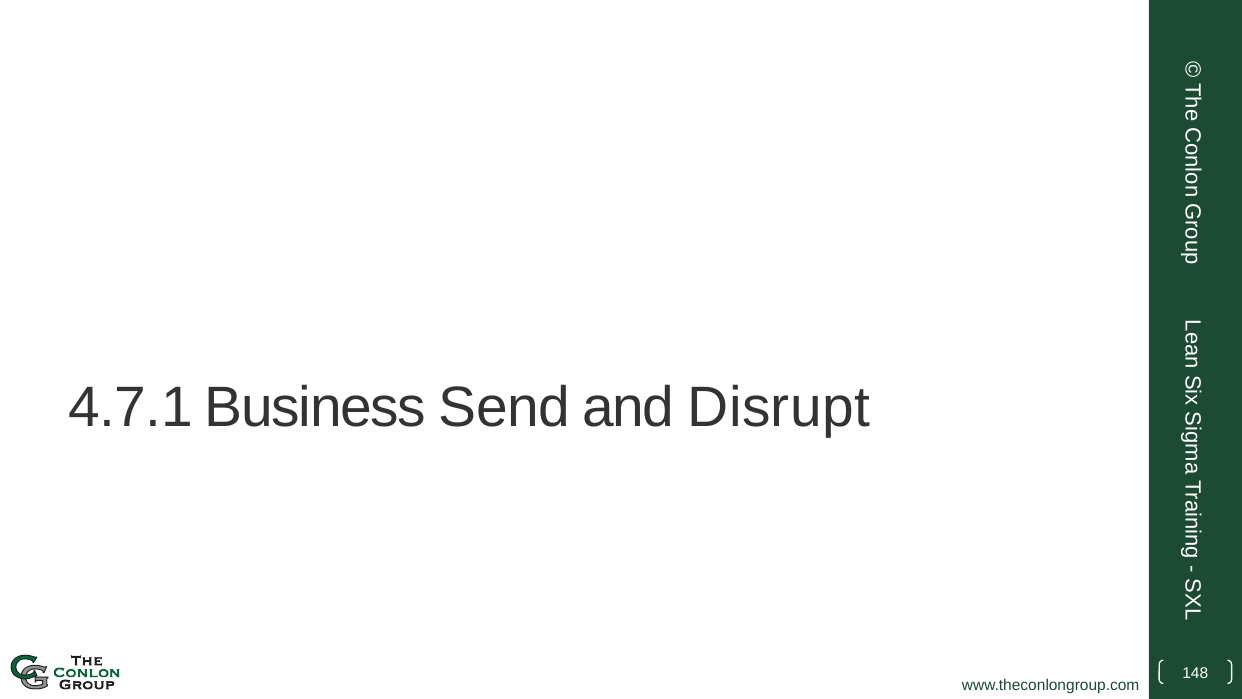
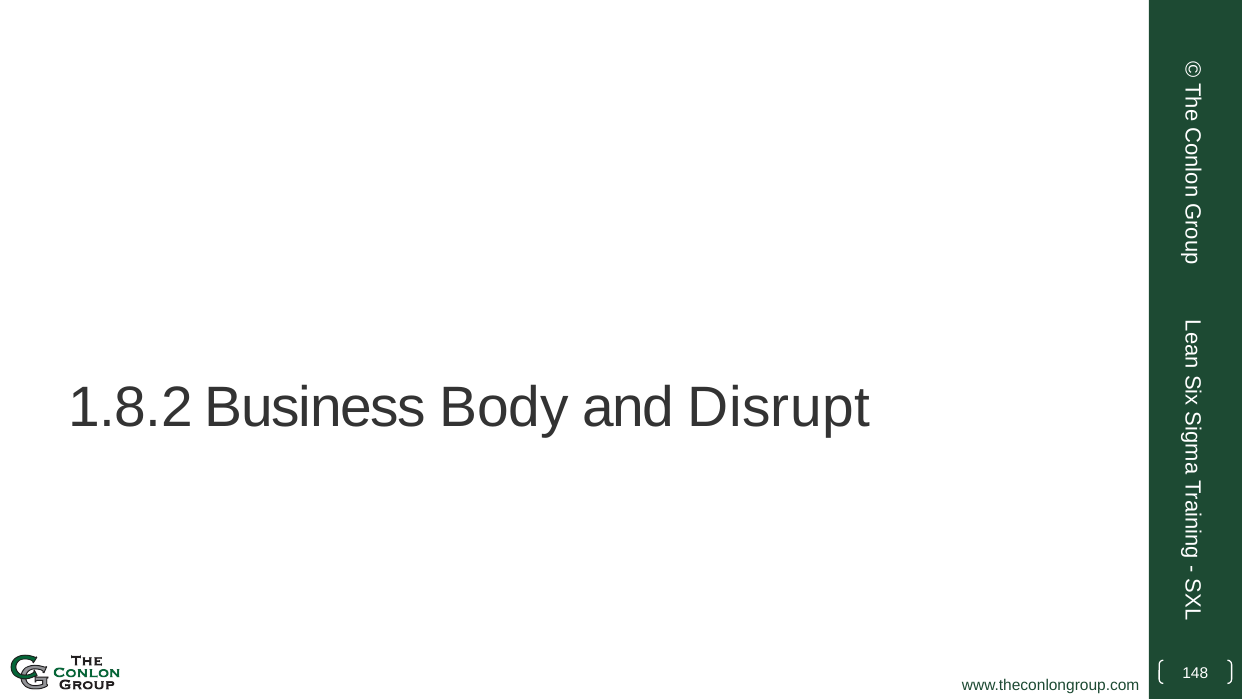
4.7.1: 4.7.1 -> 1.8.2
Send: Send -> Body
